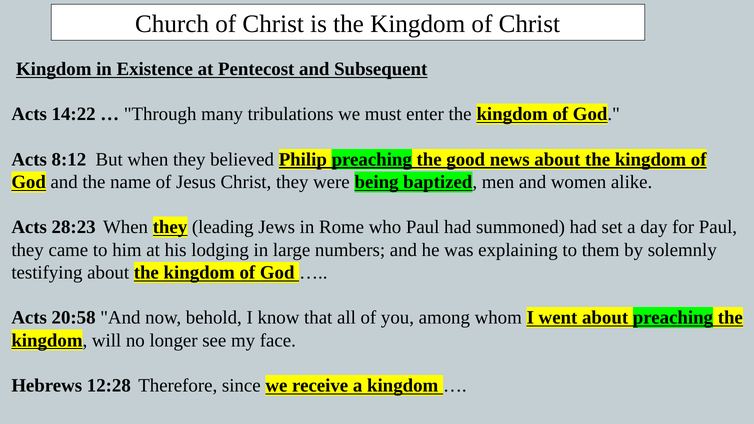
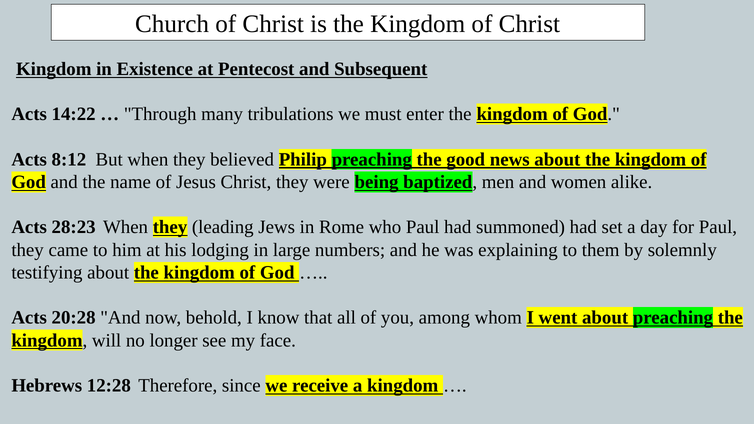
20:58: 20:58 -> 20:28
